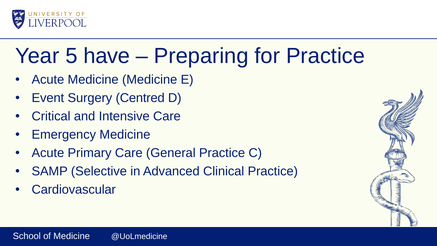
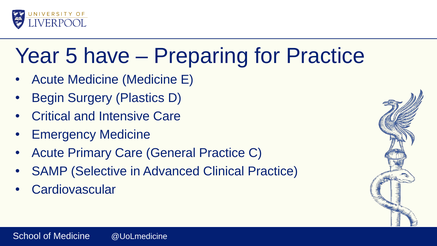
Event: Event -> Begin
Centred: Centred -> Plastics
